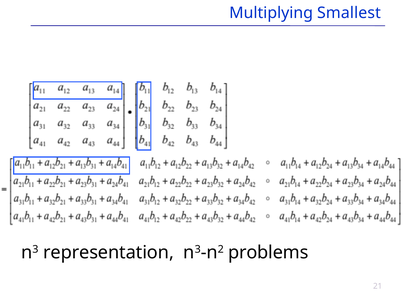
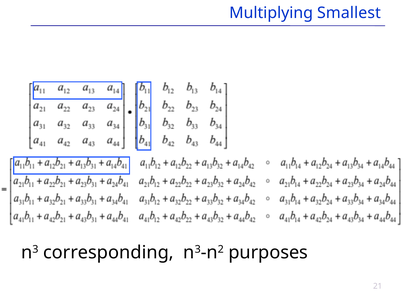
representation: representation -> corresponding
problems: problems -> purposes
